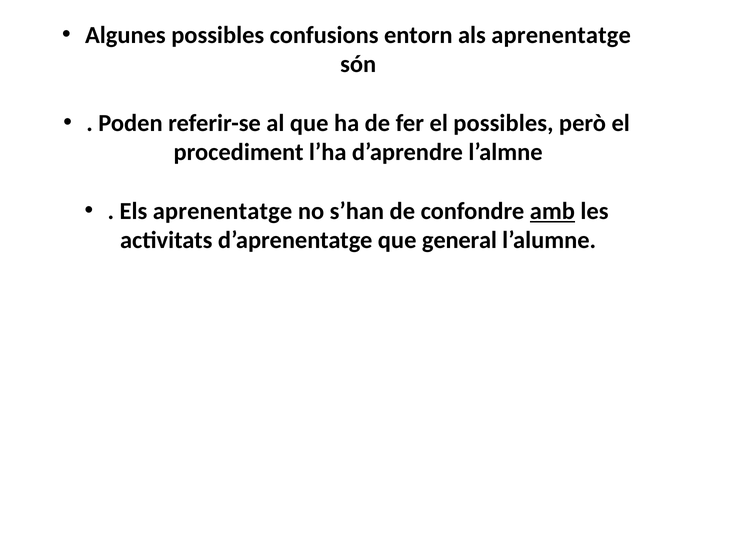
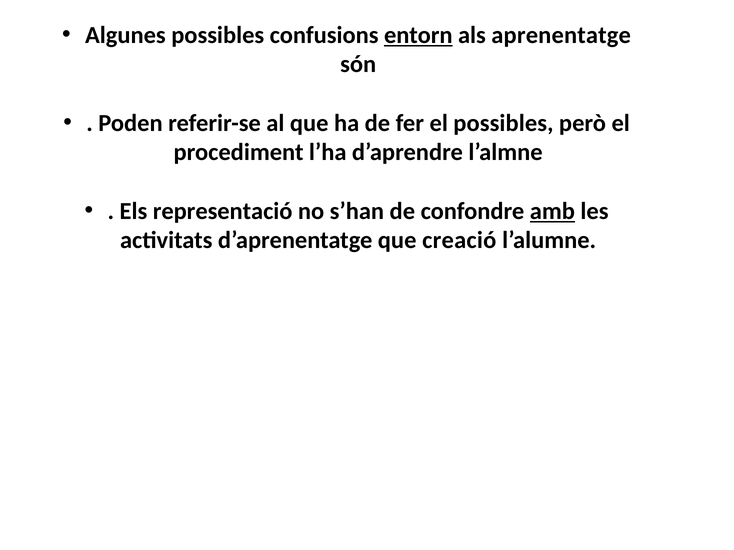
entorn underline: none -> present
Els aprenentatge: aprenentatge -> representació
general: general -> creació
